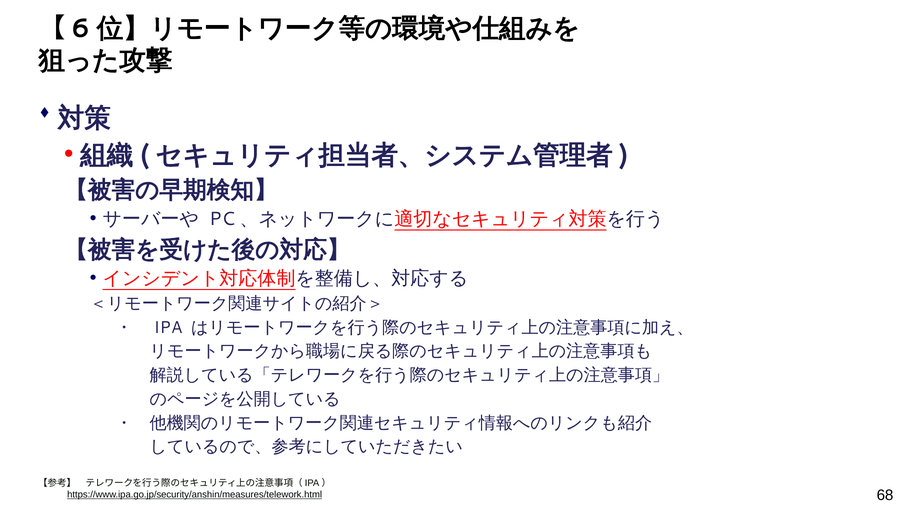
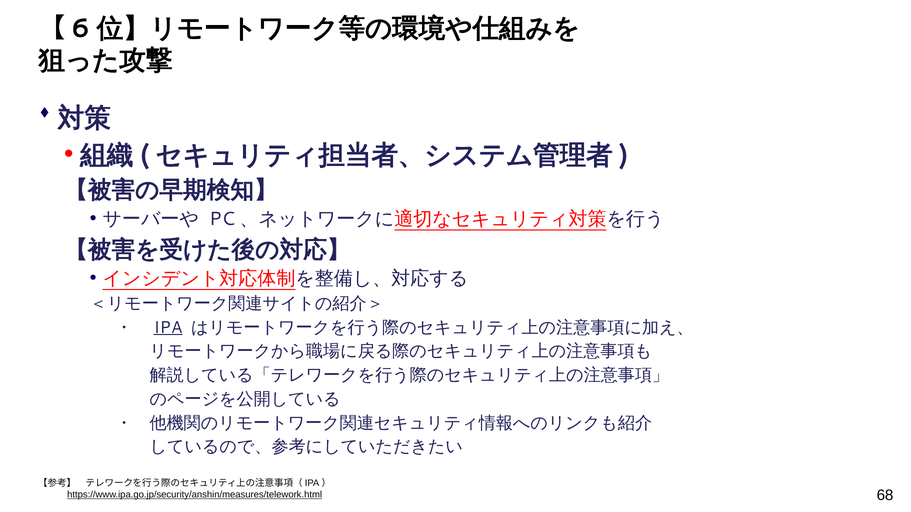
IPA underline: none -> present
